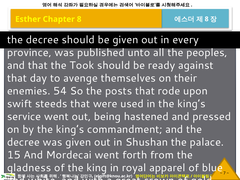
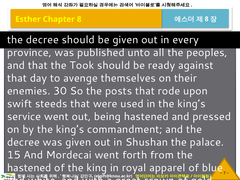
54: 54 -> 30
gladness at (29, 168): gladness -> hastened
